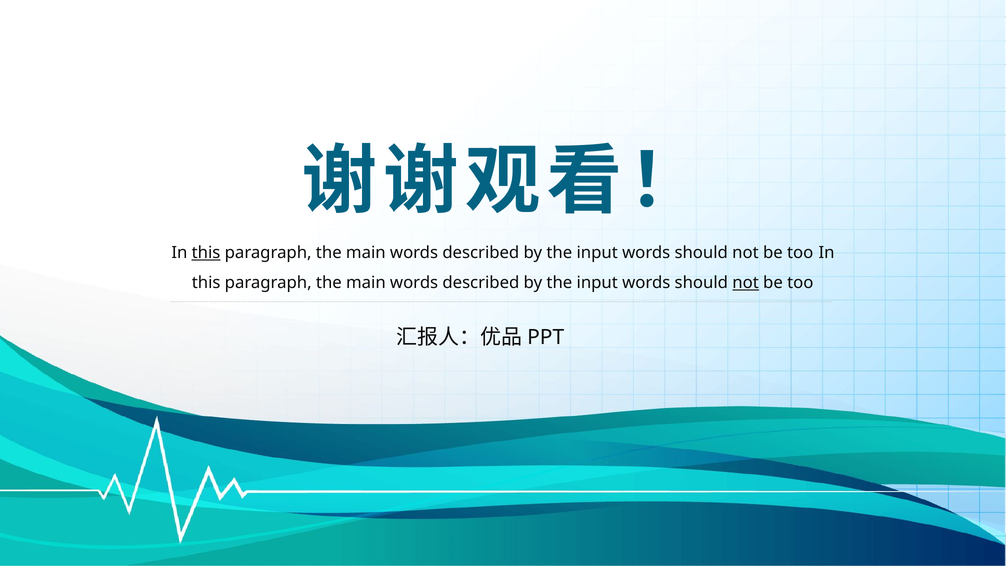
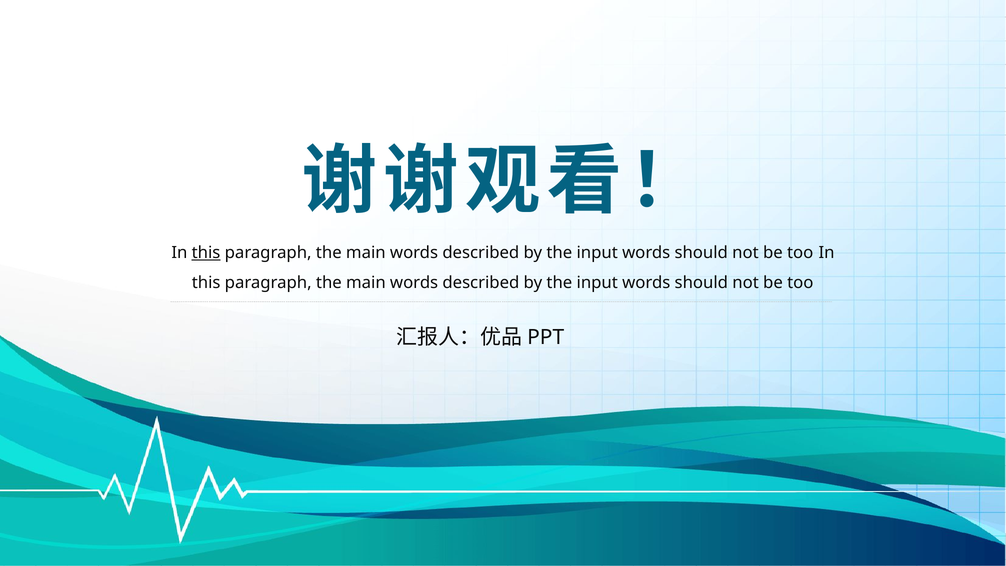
not at (746, 283) underline: present -> none
